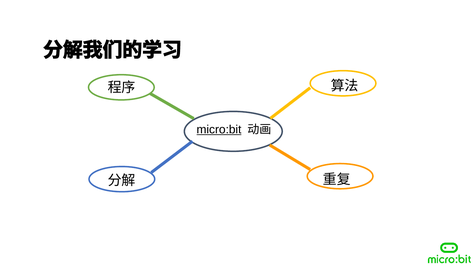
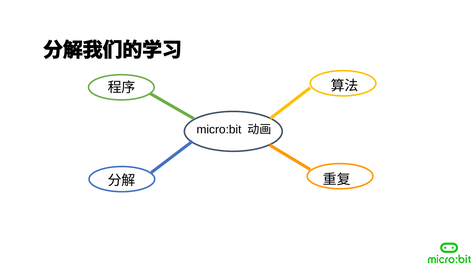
micro:bit underline: present -> none
